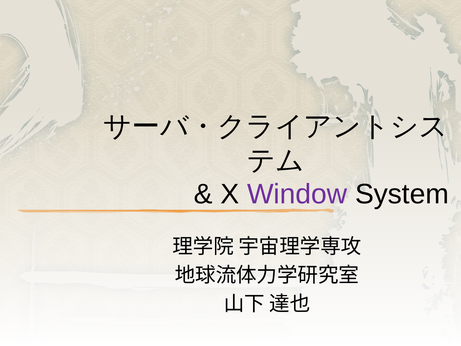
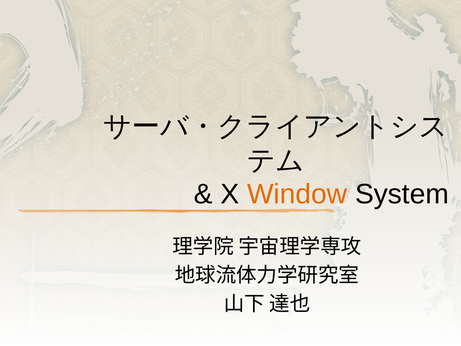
Window colour: purple -> orange
